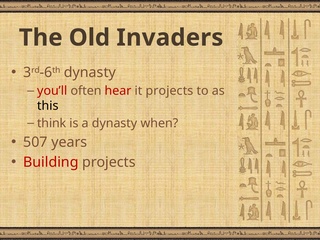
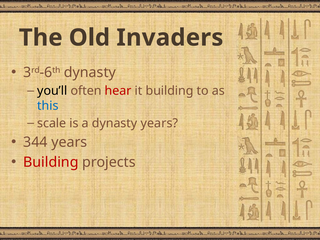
you’ll colour: red -> black
it projects: projects -> building
this colour: black -> blue
think: think -> scale
dynasty when: when -> years
507: 507 -> 344
